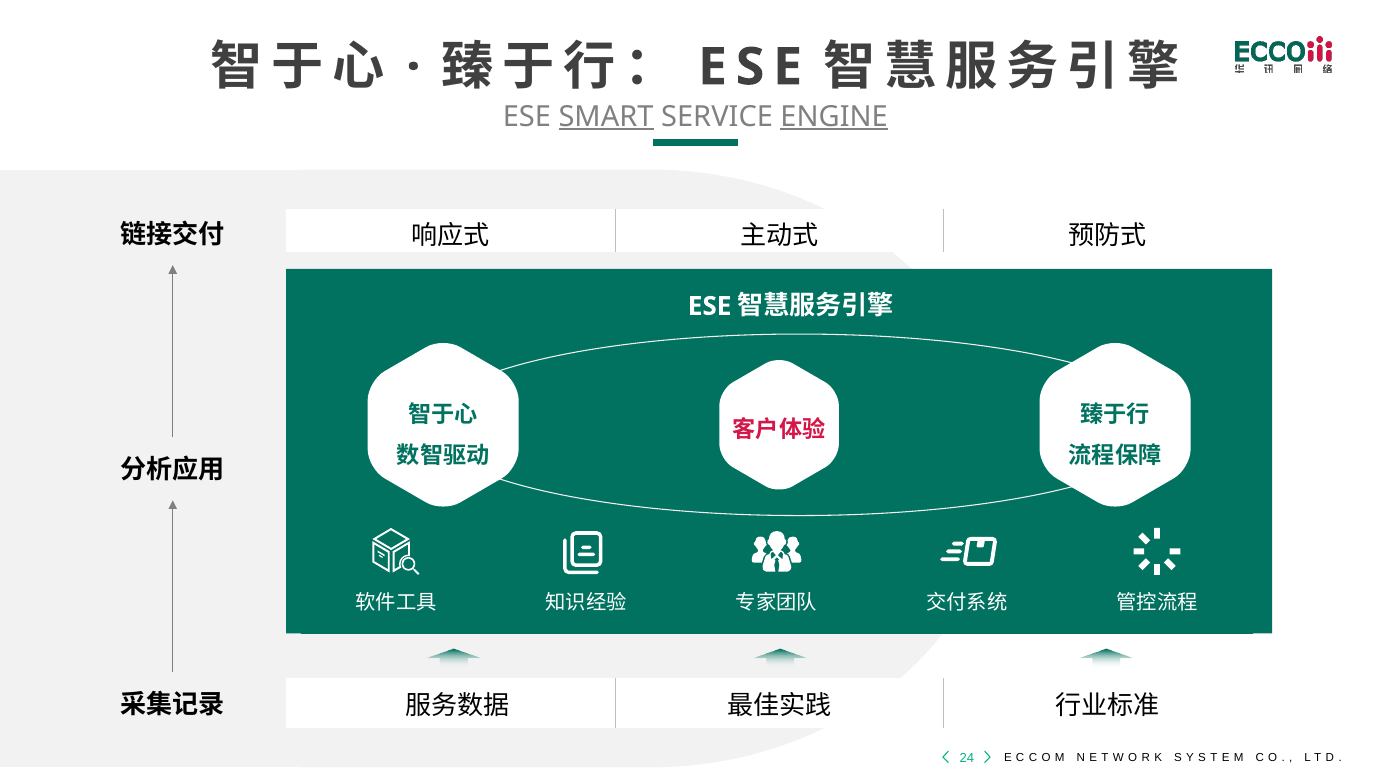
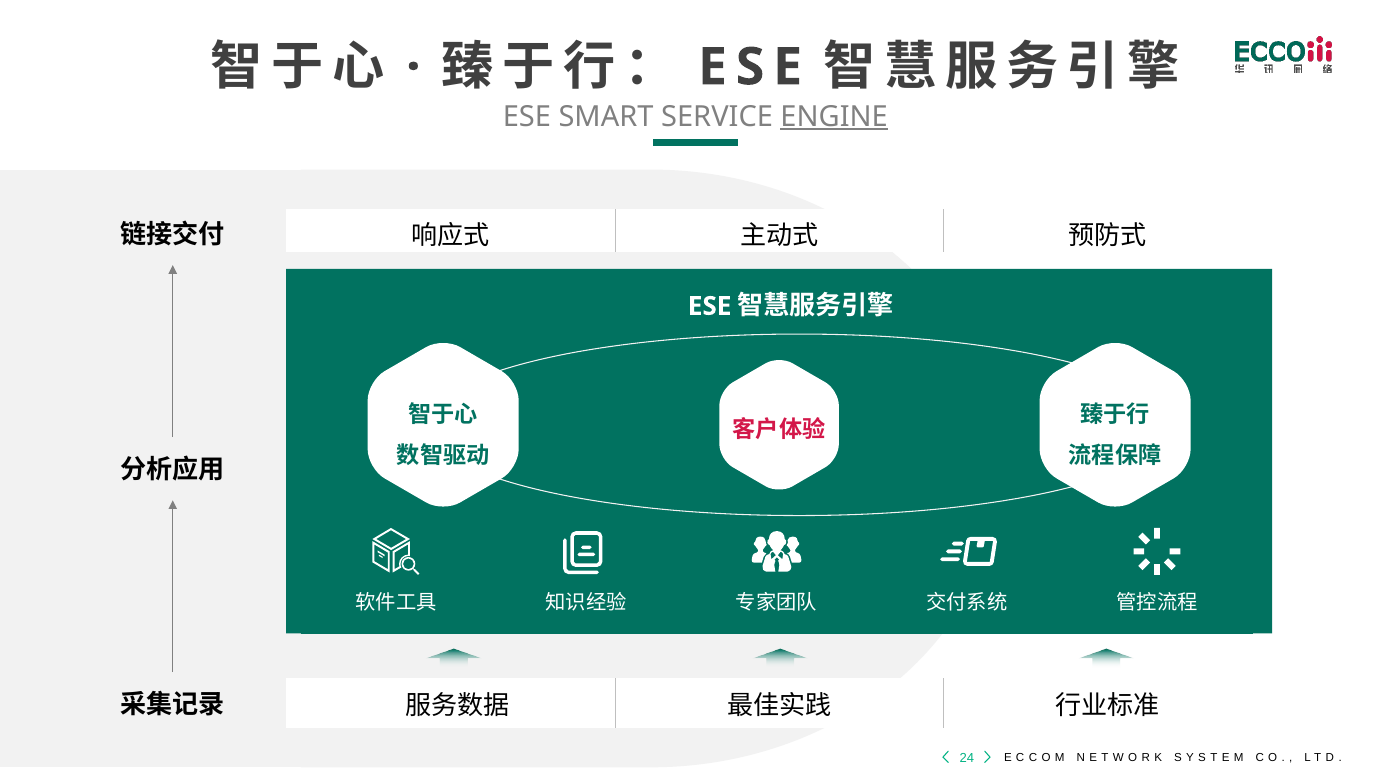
SMART underline: present -> none
